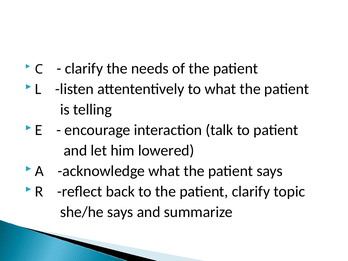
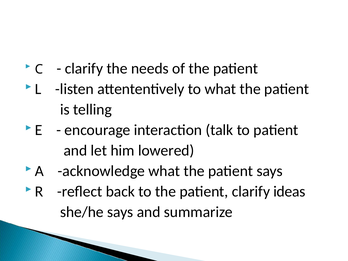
topic: topic -> ideas
